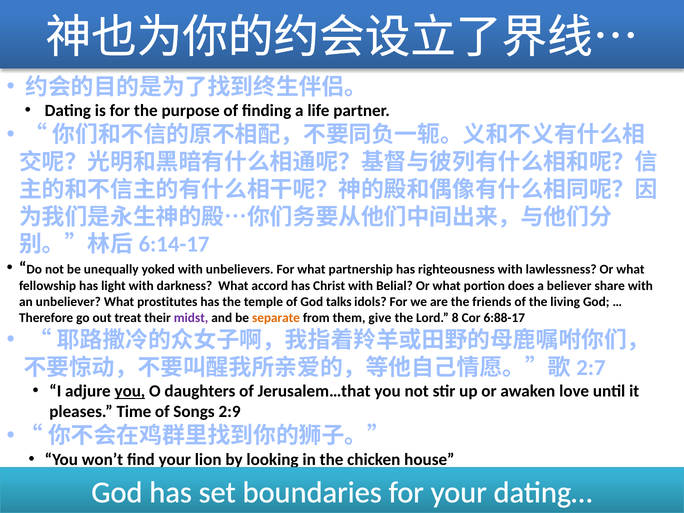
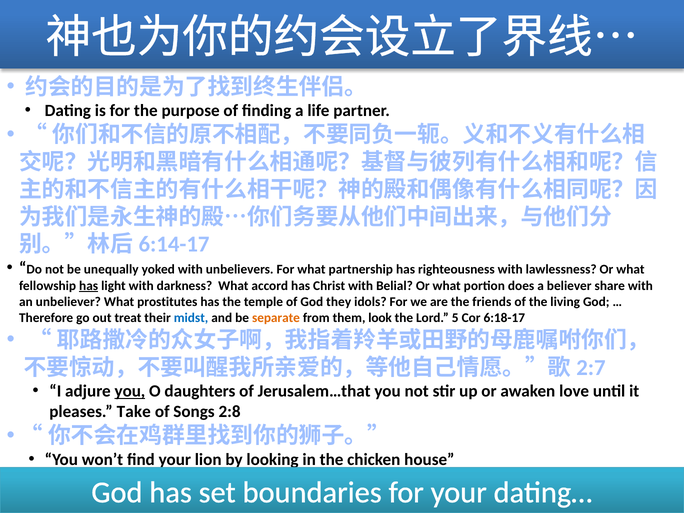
has at (89, 286) underline: none -> present
talks: talks -> they
midst colour: purple -> blue
give: give -> look
8: 8 -> 5
6:88-17: 6:88-17 -> 6:18-17
Time: Time -> Take
2:9: 2:9 -> 2:8
